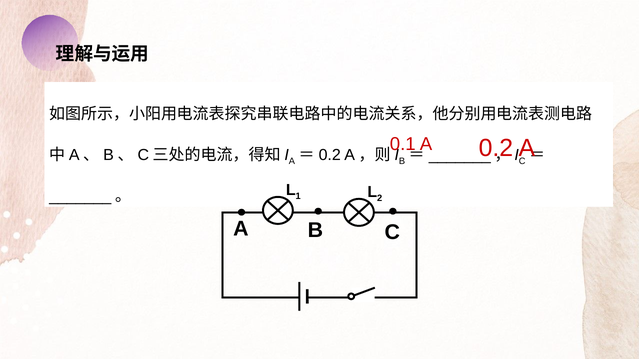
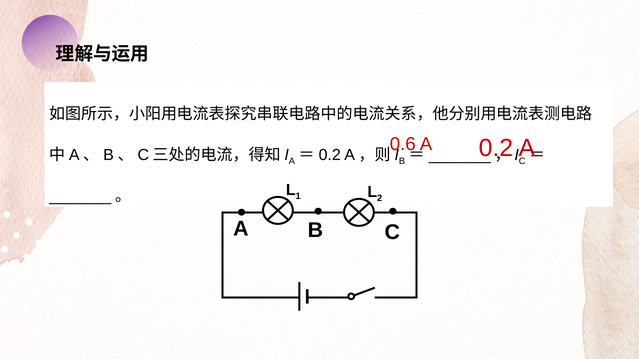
0.1: 0.1 -> 0.6
